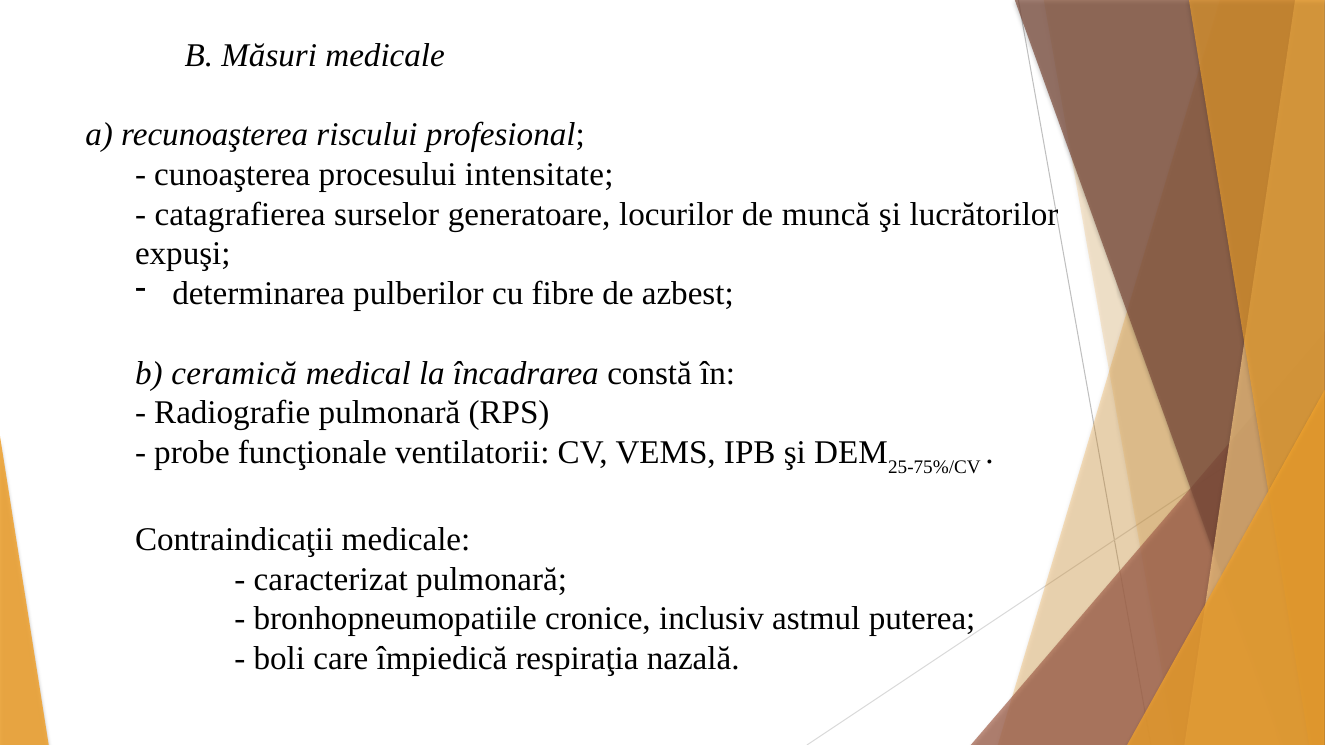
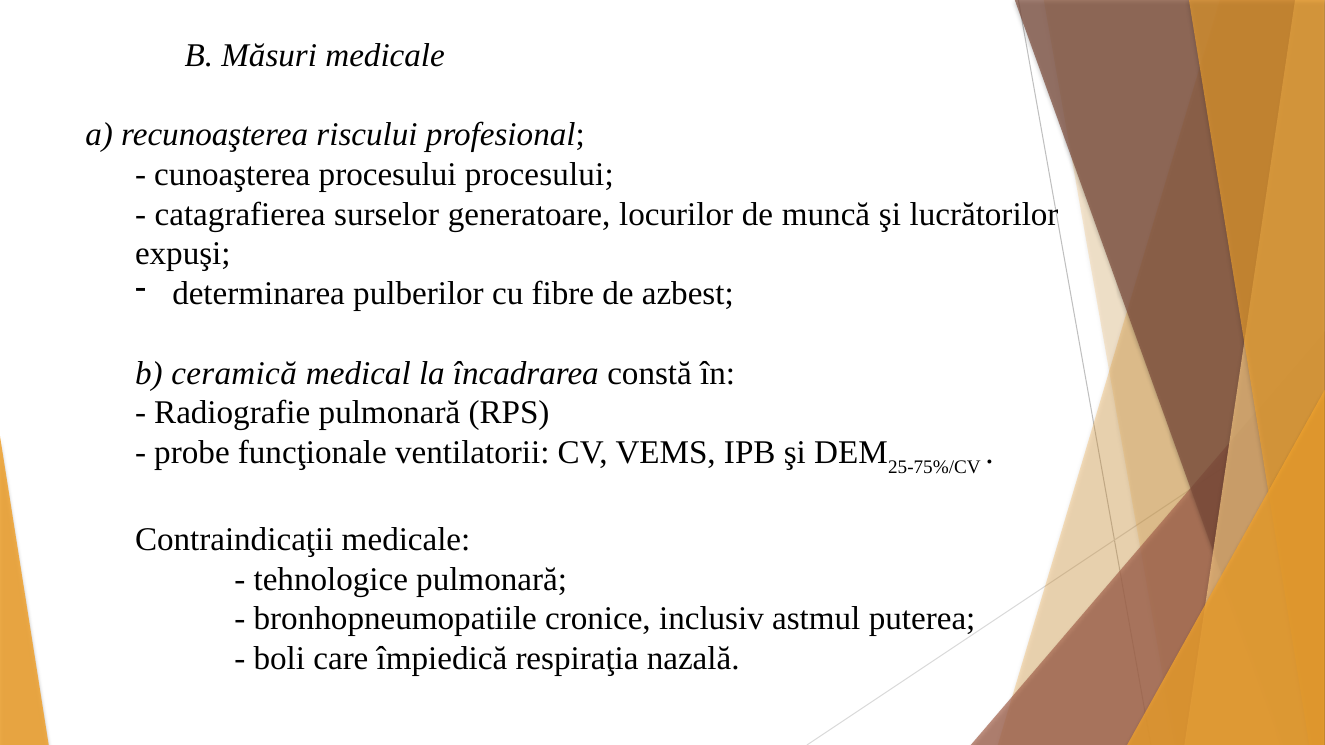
procesului intensitate: intensitate -> procesului
caracterizat: caracterizat -> tehnologice
